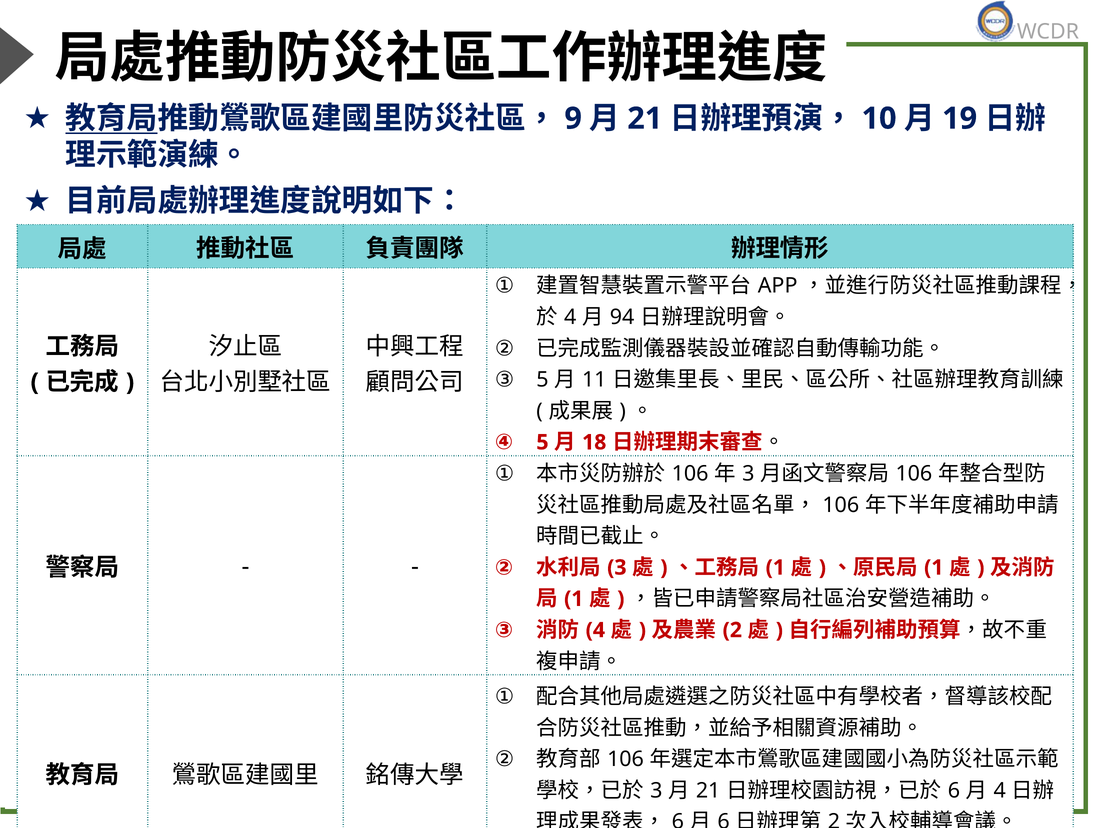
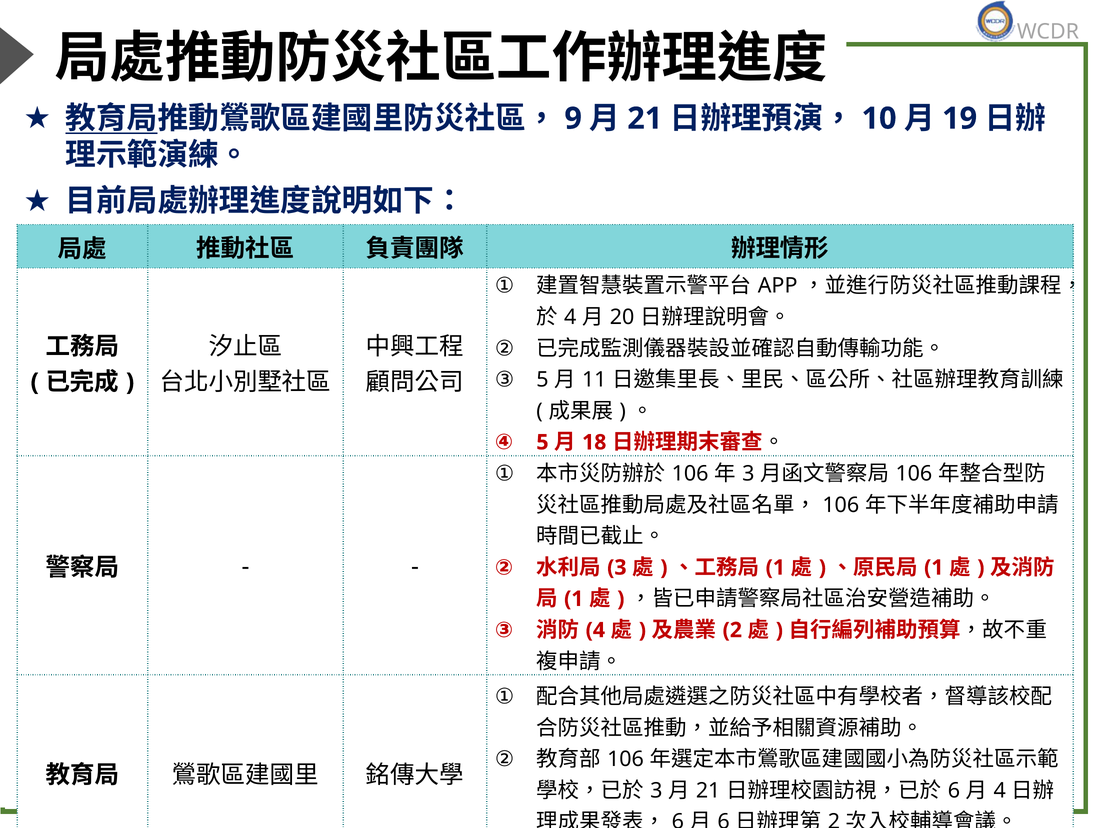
94: 94 -> 20
